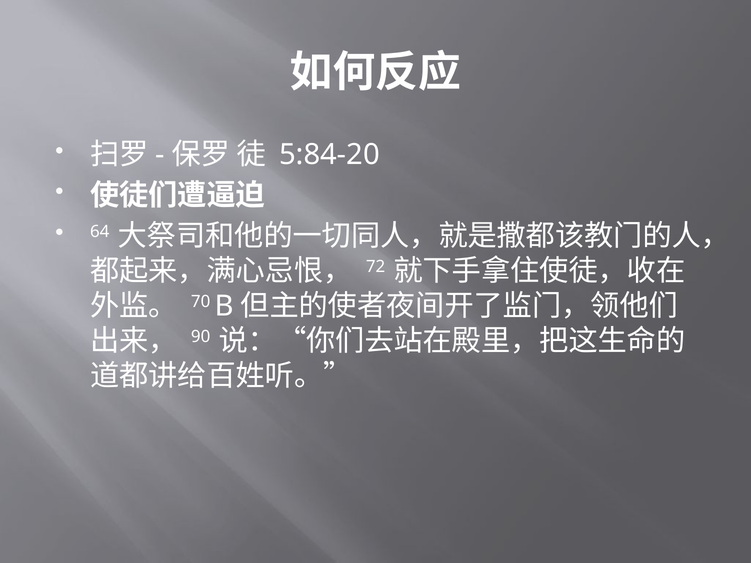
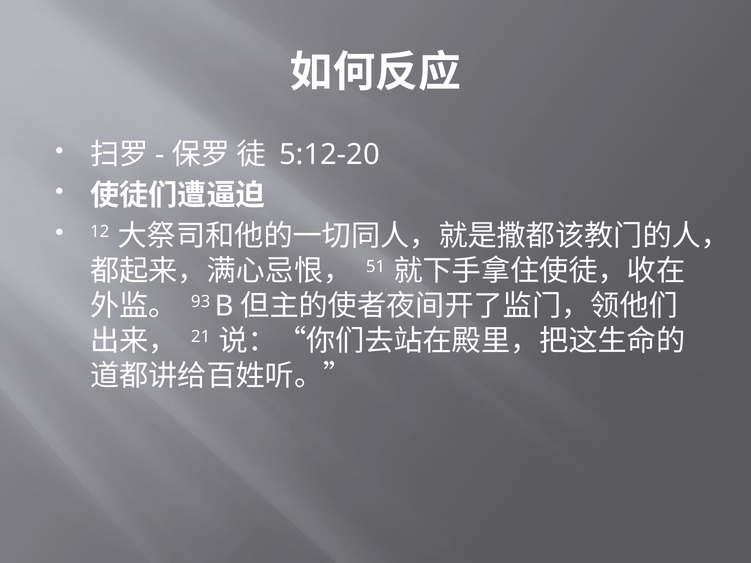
5:84-20: 5:84-20 -> 5:12-20
64: 64 -> 12
72: 72 -> 51
70: 70 -> 93
90: 90 -> 21
